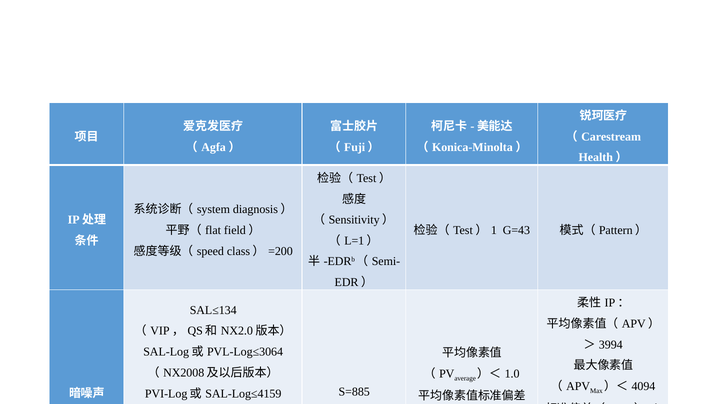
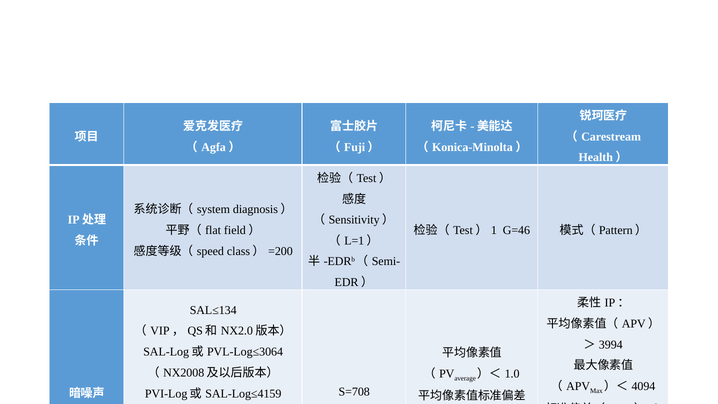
G=43: G=43 -> G=46
S=885: S=885 -> S=708
